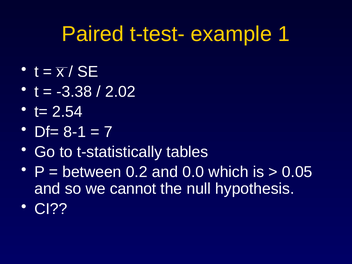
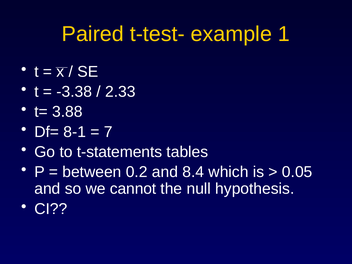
2.02: 2.02 -> 2.33
2.54: 2.54 -> 3.88
t-statistically: t-statistically -> t-statements
0.0: 0.0 -> 8.4
